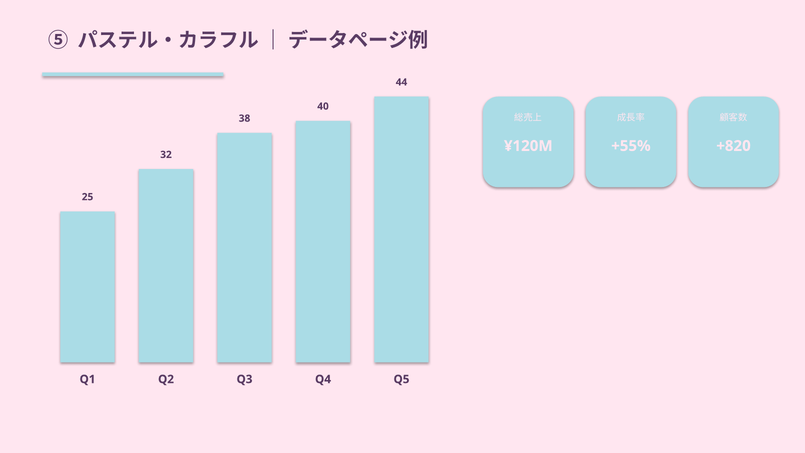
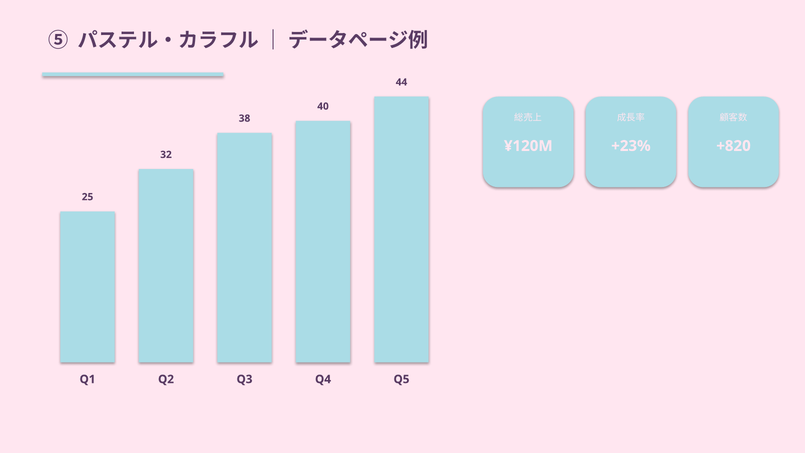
+55%: +55% -> +23%
